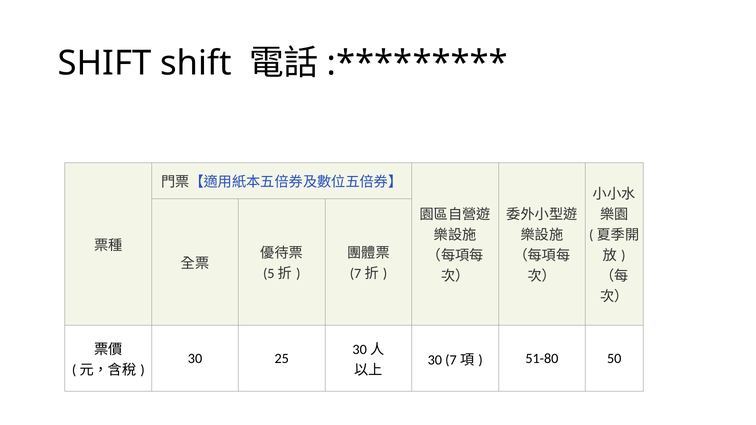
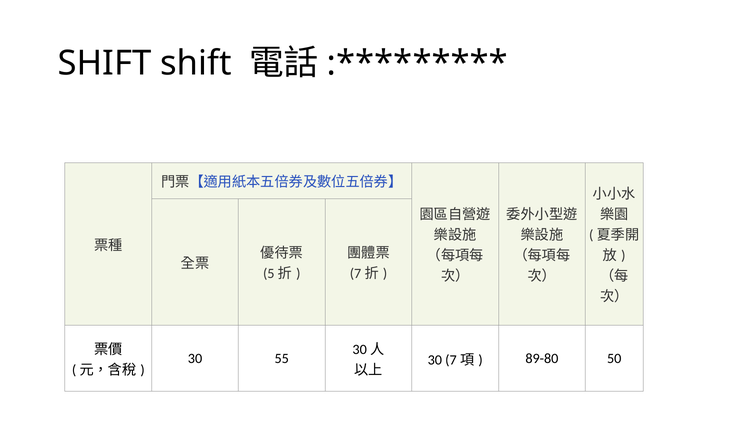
25: 25 -> 55
51-80: 51-80 -> 89-80
